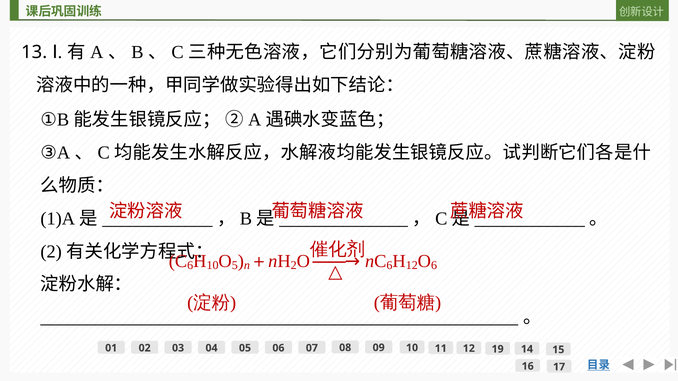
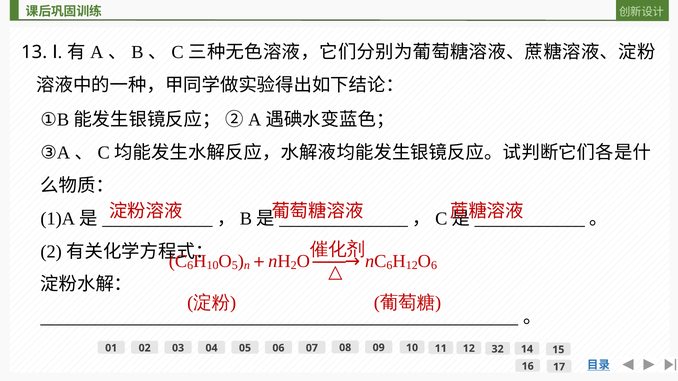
19: 19 -> 32
